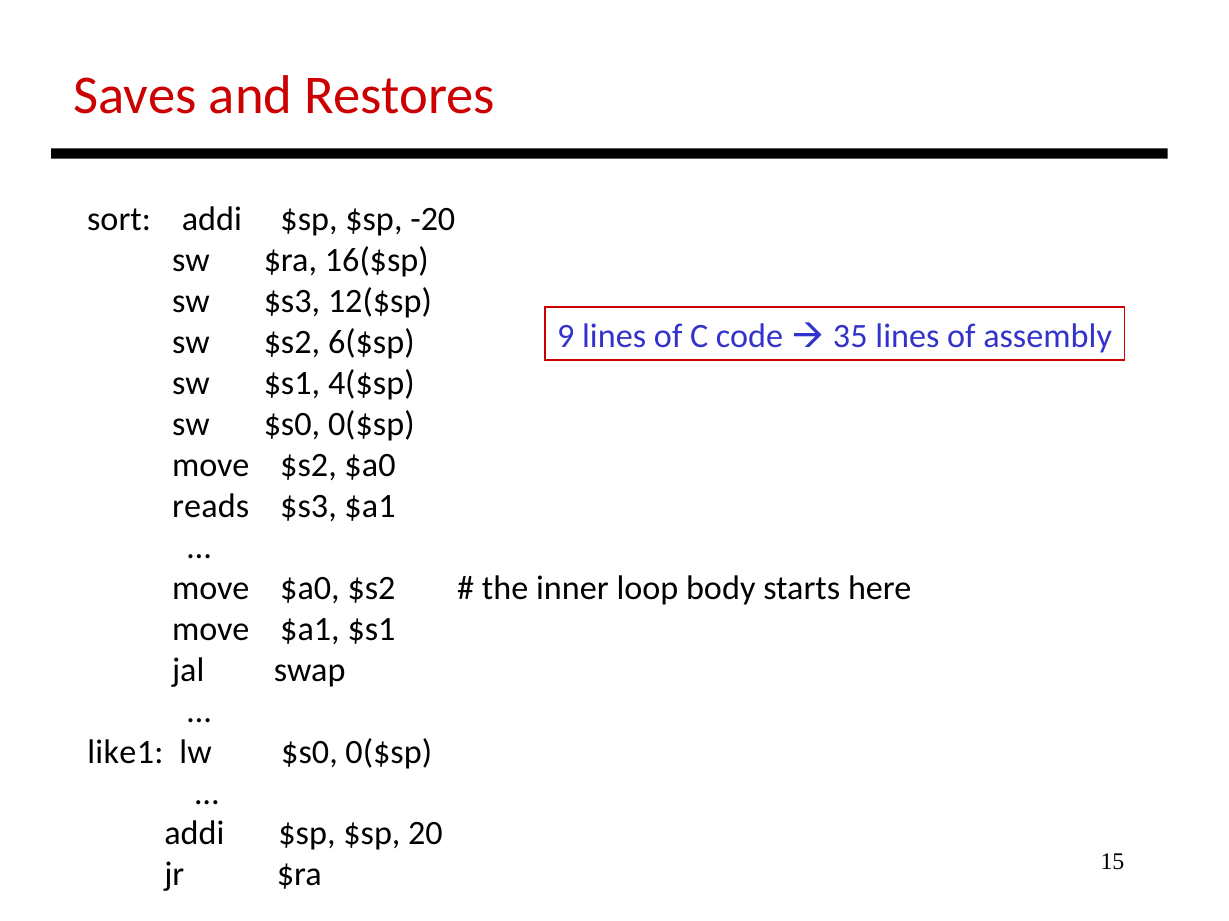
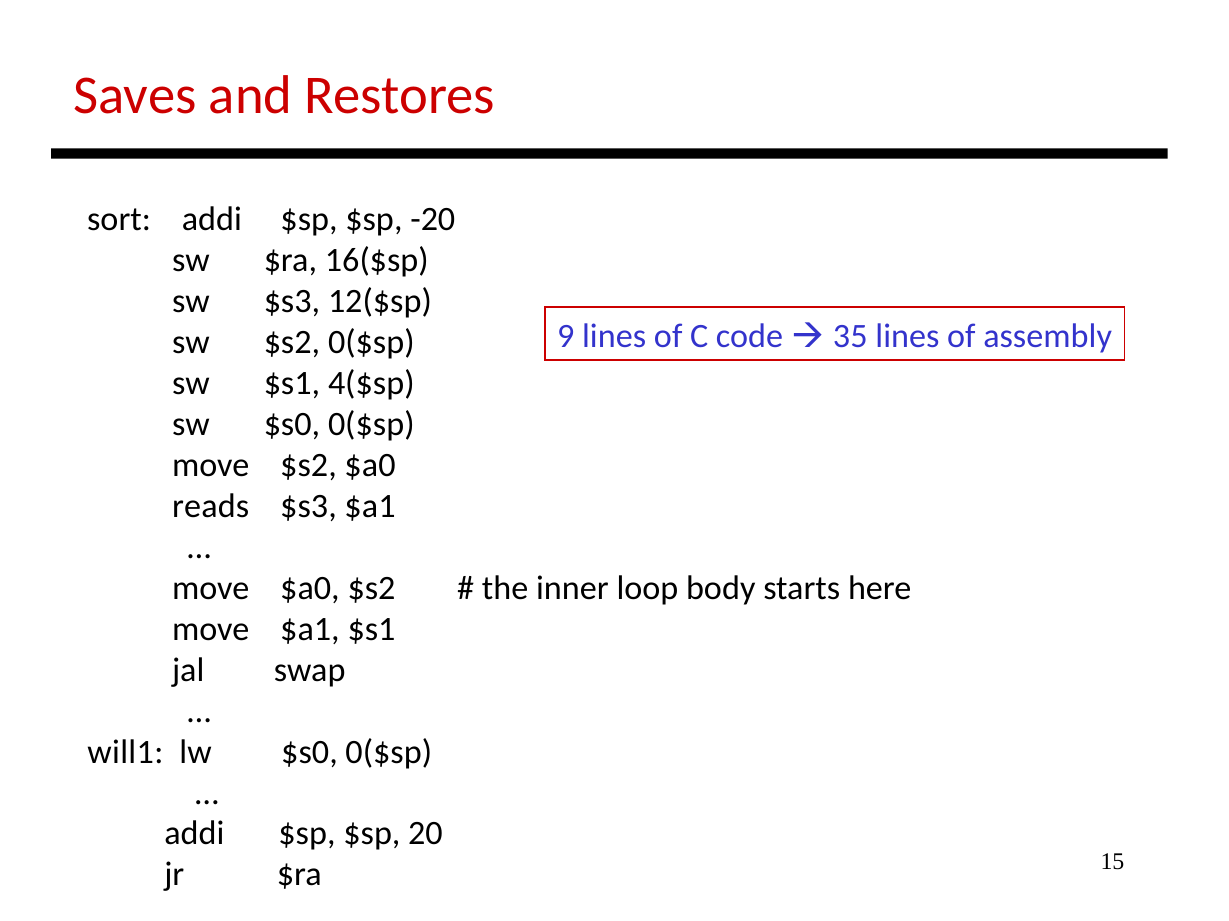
$s2 6($sp: 6($sp -> 0($sp
like1: like1 -> will1
